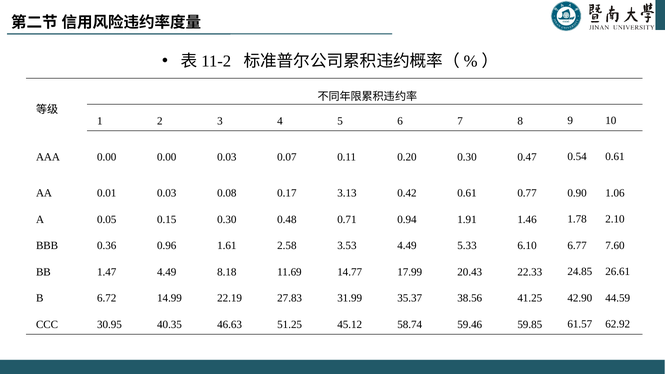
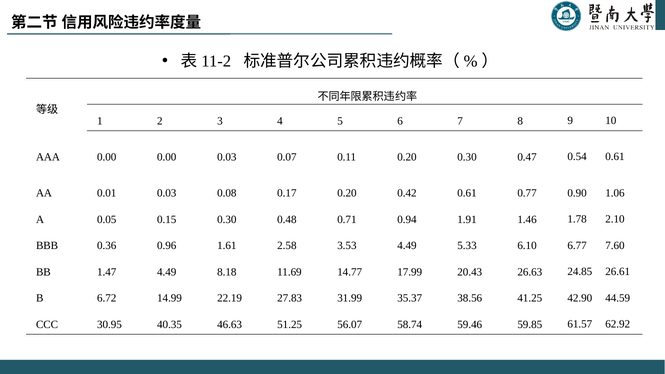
0.17 3.13: 3.13 -> 0.20
22.33: 22.33 -> 26.63
45.12: 45.12 -> 56.07
